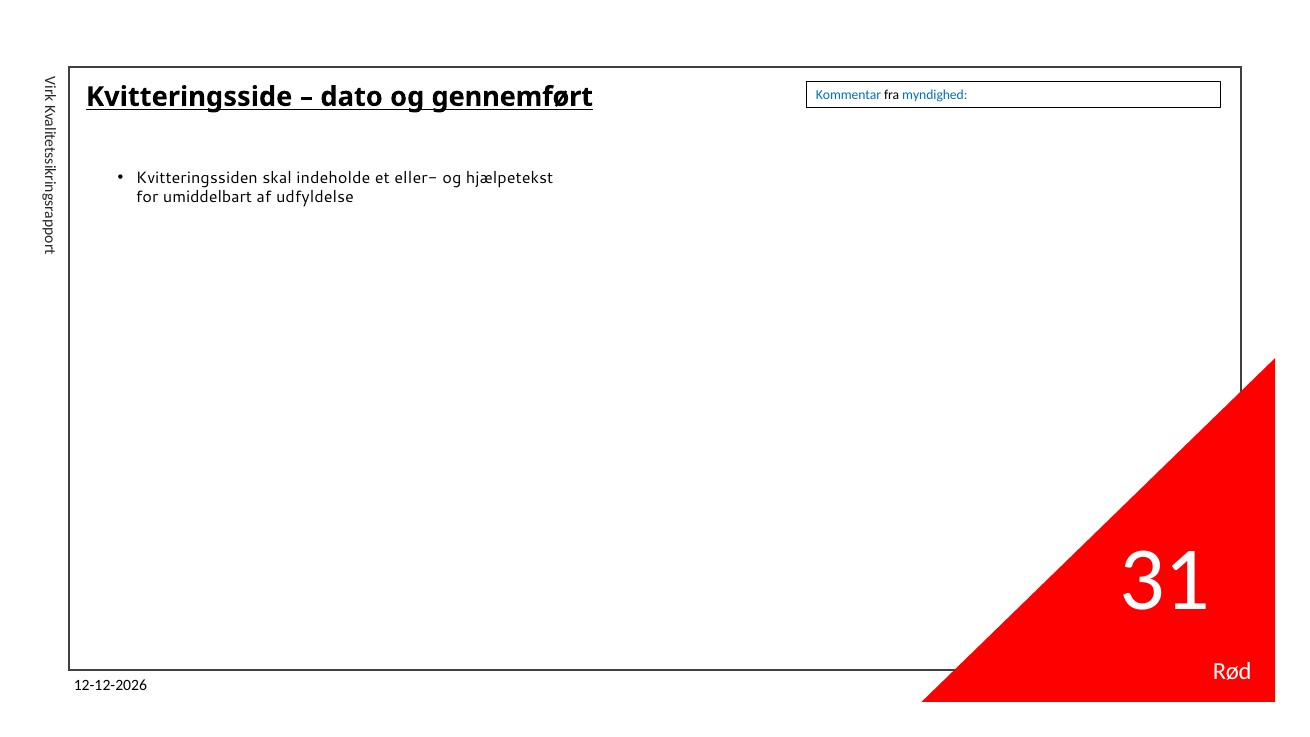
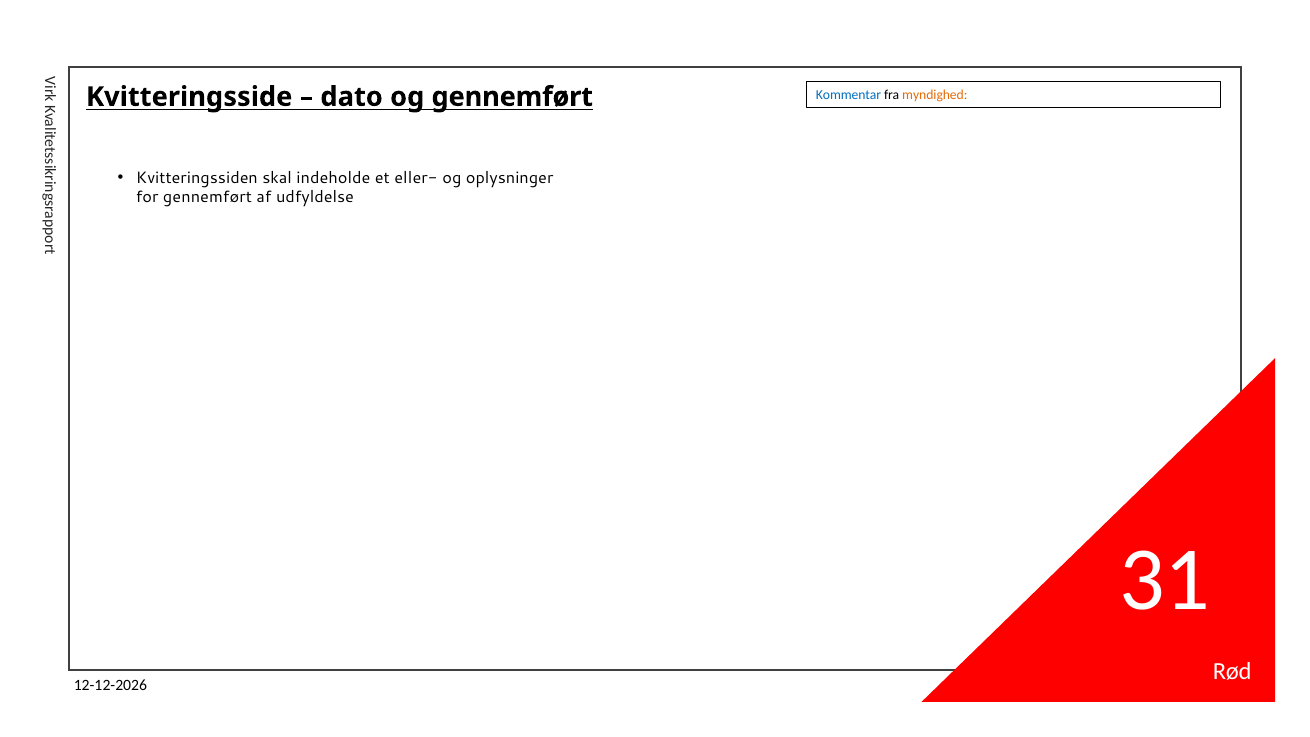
myndighed colour: blue -> orange
hjælpetekst: hjælpetekst -> oplysninger
for umiddelbart: umiddelbart -> gennemført
